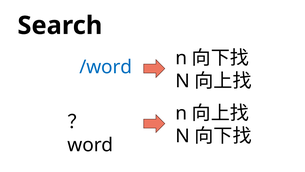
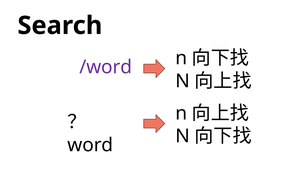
/word colour: blue -> purple
